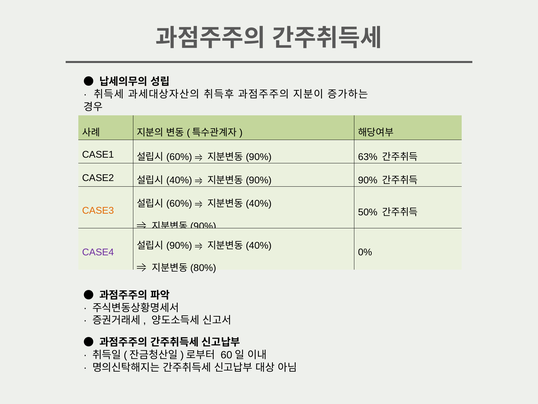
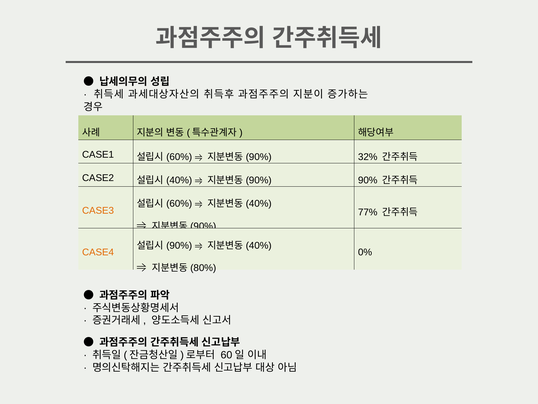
63%: 63% -> 32%
50%: 50% -> 77%
CASE4 colour: purple -> orange
